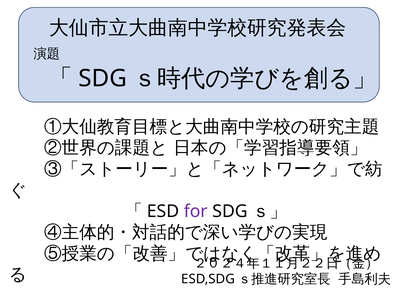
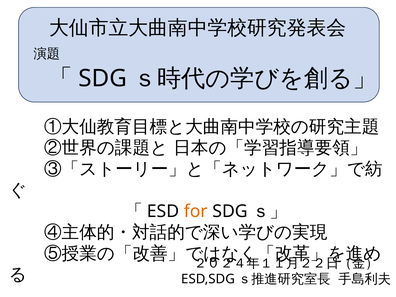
for colour: purple -> orange
